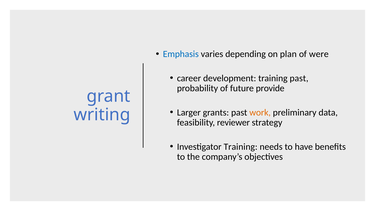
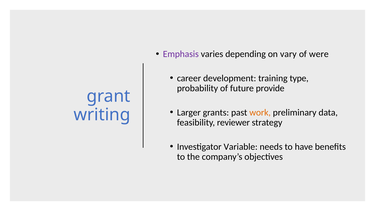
Emphasis colour: blue -> purple
plan: plan -> vary
training past: past -> type
Investigator Training: Training -> Variable
